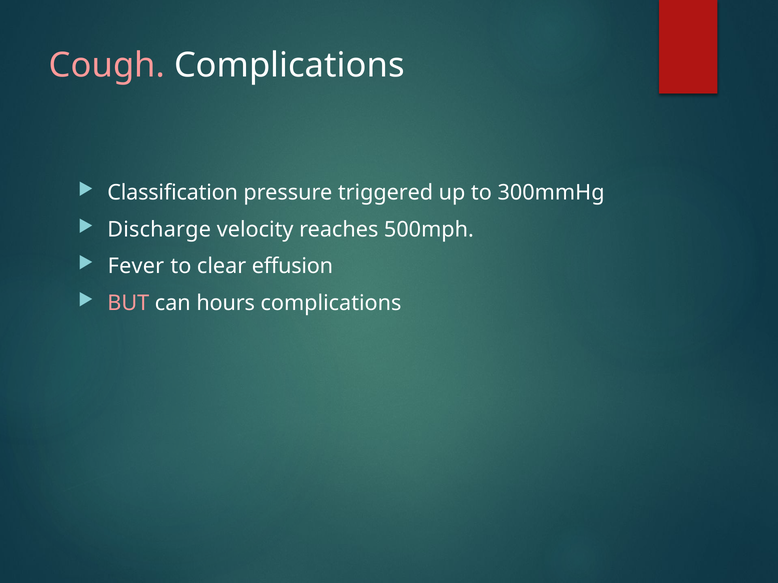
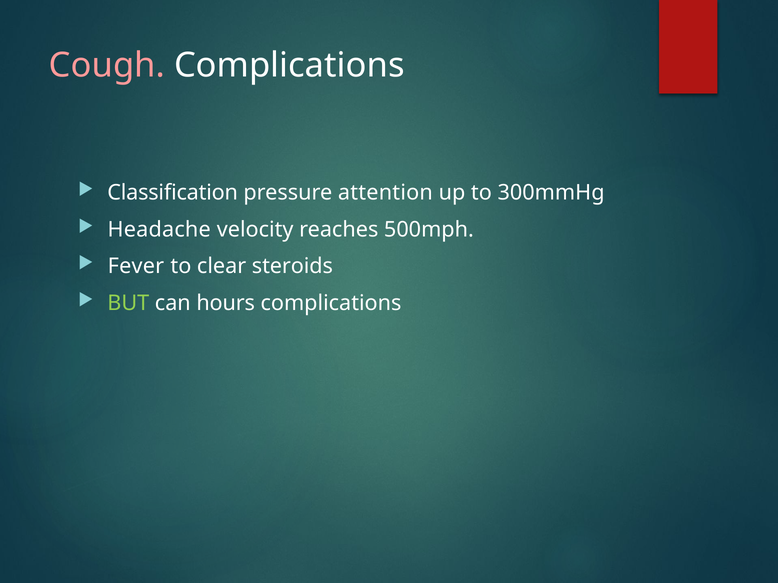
triggered: triggered -> attention
Discharge: Discharge -> Headache
effusion: effusion -> steroids
BUT colour: pink -> light green
